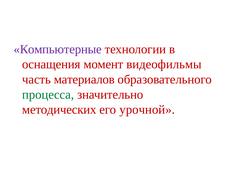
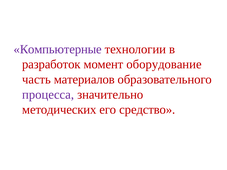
оснащения: оснащения -> разработок
видеофильмы: видеофильмы -> оборудование
процесса colour: green -> purple
урочной: урочной -> средство
